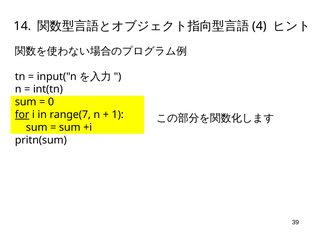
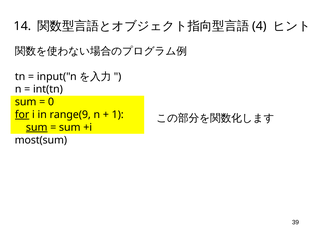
range(7: range(7 -> range(9
sum at (37, 128) underline: none -> present
pritn(sum: pritn(sum -> most(sum
